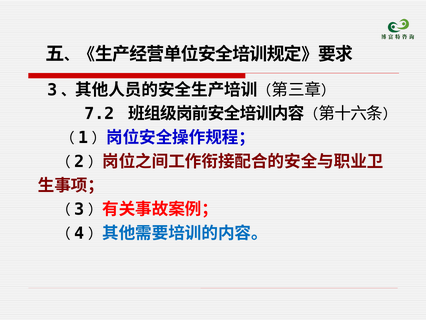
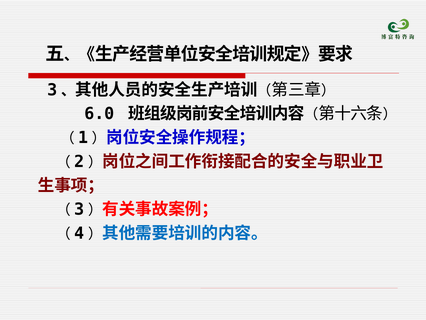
7.2: 7.2 -> 6.0
